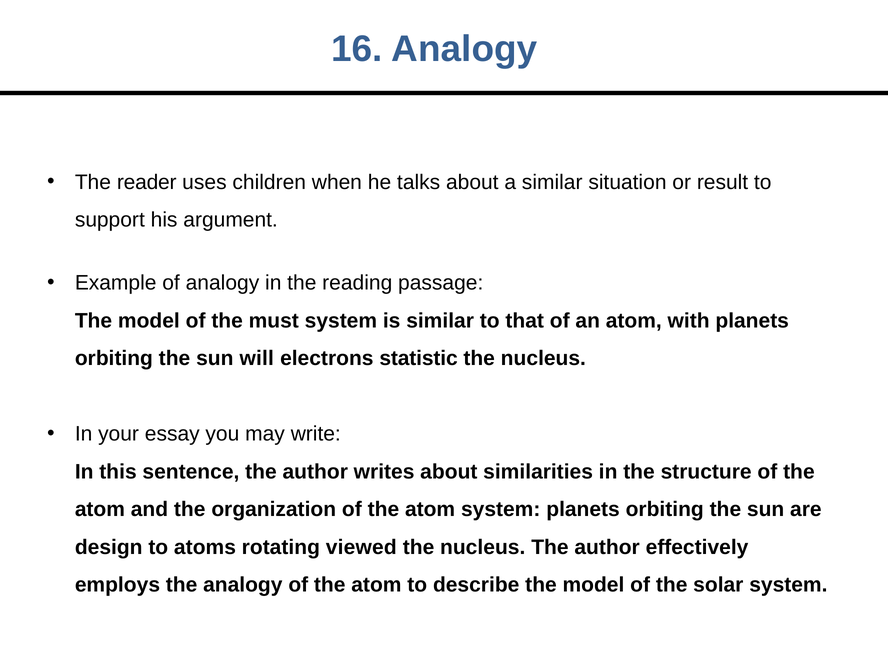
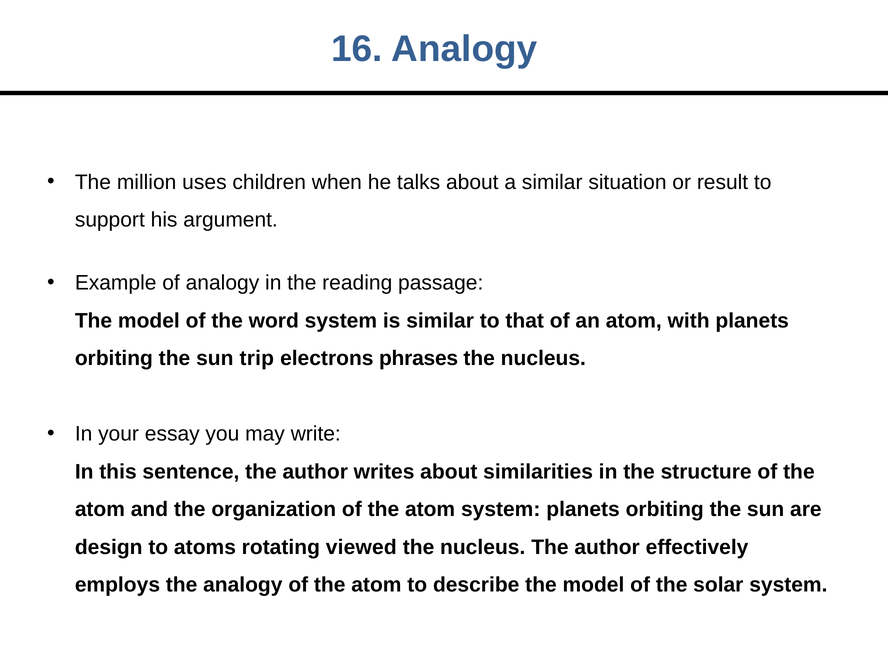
reader: reader -> million
must: must -> word
will: will -> trip
statistic: statistic -> phrases
